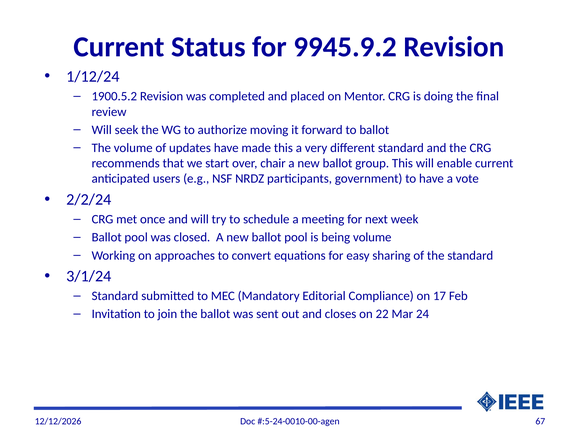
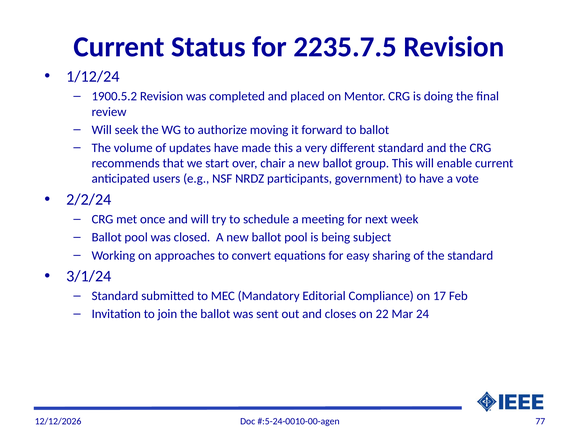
9945.9.2: 9945.9.2 -> 2235.7.5
being volume: volume -> subject
67: 67 -> 77
